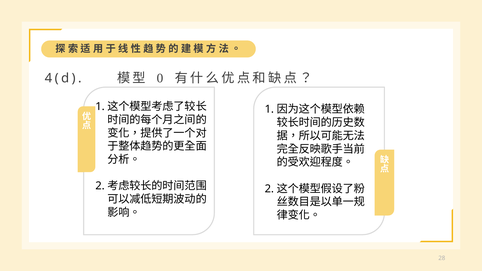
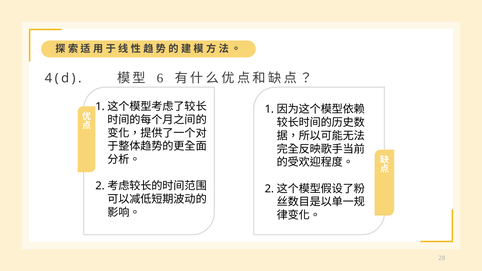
0: 0 -> 6
